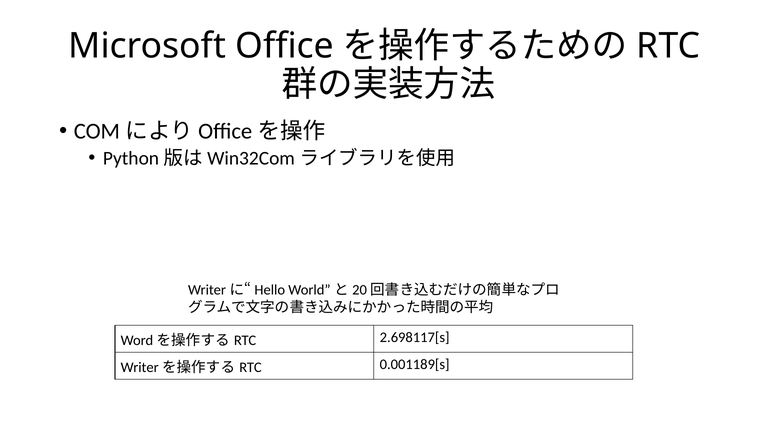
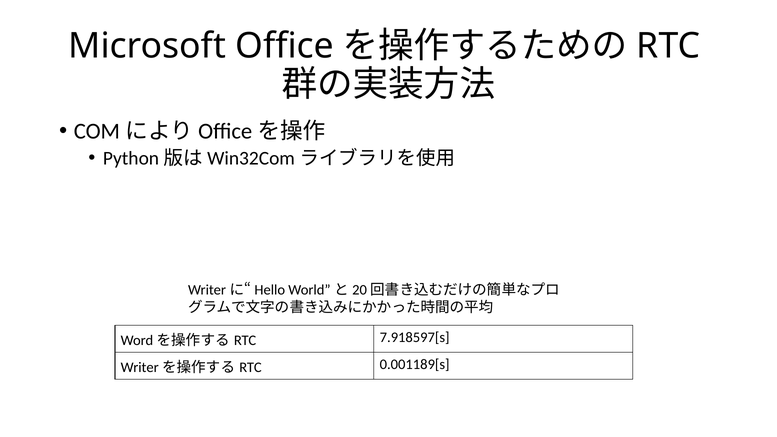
2.698117[s: 2.698117[s -> 7.918597[s
